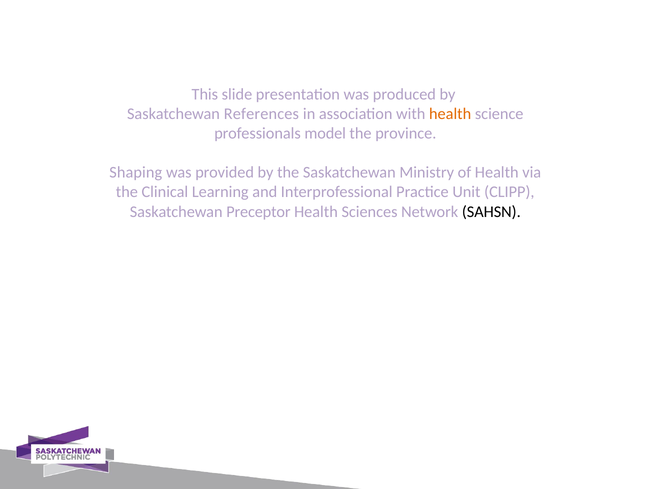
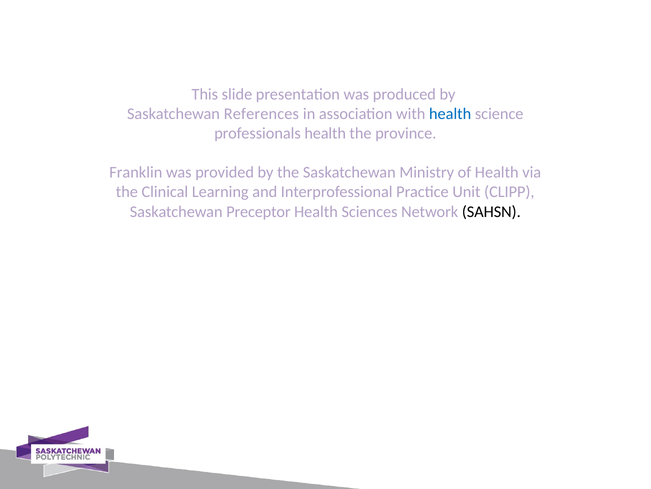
health at (450, 114) colour: orange -> blue
professionals model: model -> health
Shaping: Shaping -> Franklin
